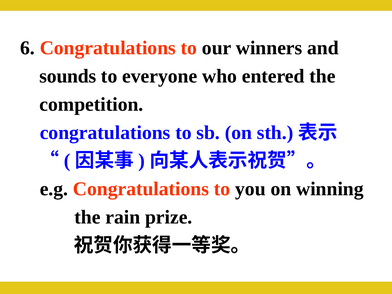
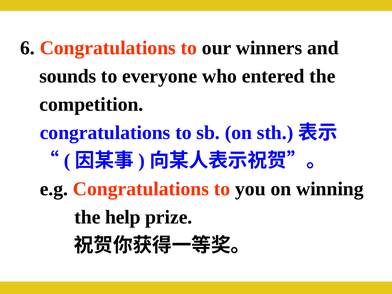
rain: rain -> help
